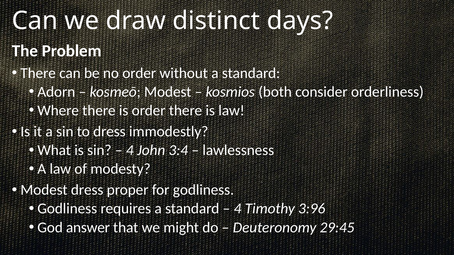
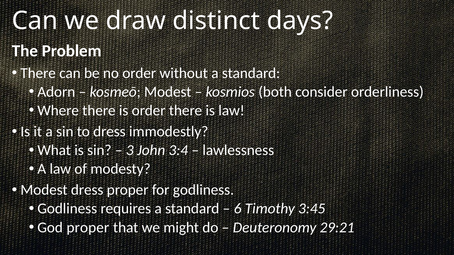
4 at (130, 150): 4 -> 3
4 at (238, 209): 4 -> 6
3:96: 3:96 -> 3:45
God answer: answer -> proper
29:45: 29:45 -> 29:21
